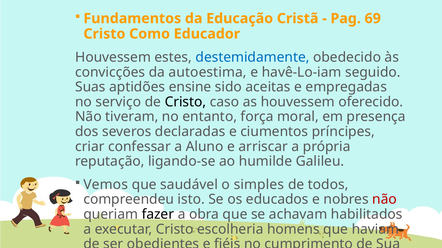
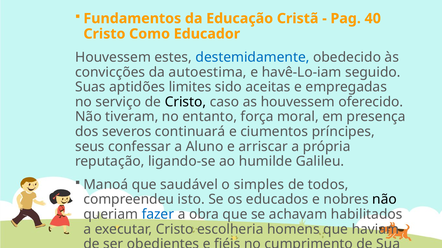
69: 69 -> 40
ensine: ensine -> limites
declaradas: declaradas -> continuará
criar: criar -> seus
Vemos: Vemos -> Manoá
não at (385, 200) colour: red -> black
fazer colour: black -> blue
